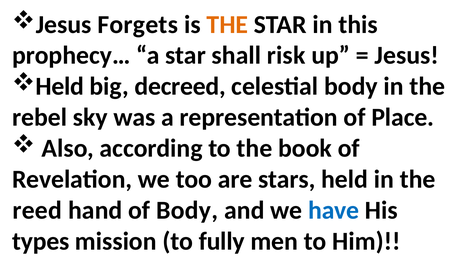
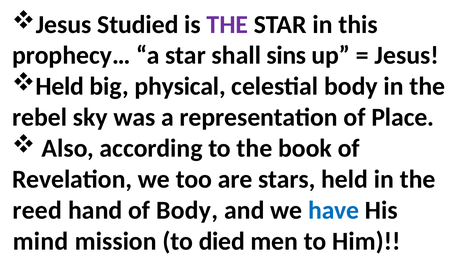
Forgets: Forgets -> Studied
THE at (227, 24) colour: orange -> purple
risk: risk -> sins
decreed: decreed -> physical
types: types -> mind
fully: fully -> died
